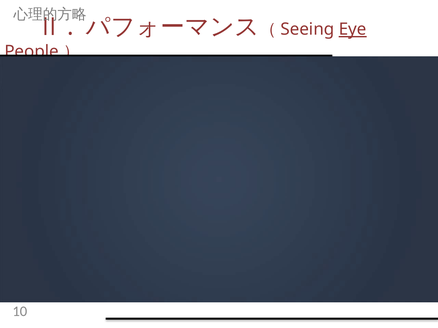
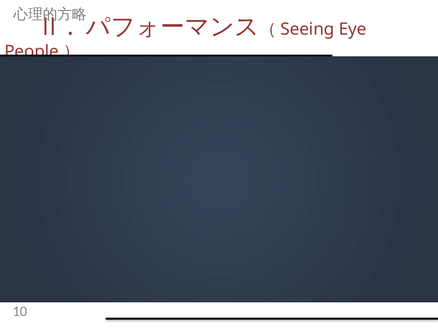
Eye underline: present -> none
